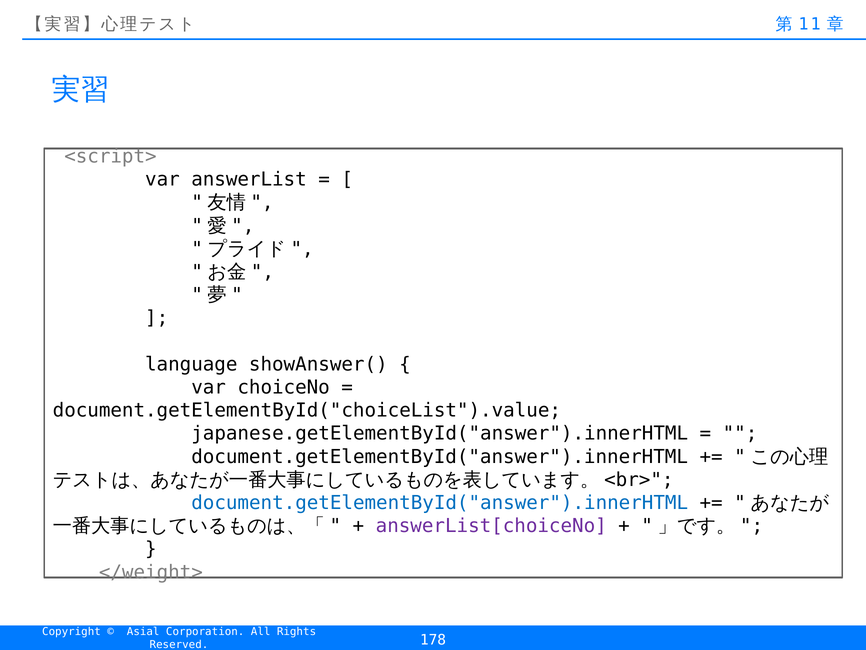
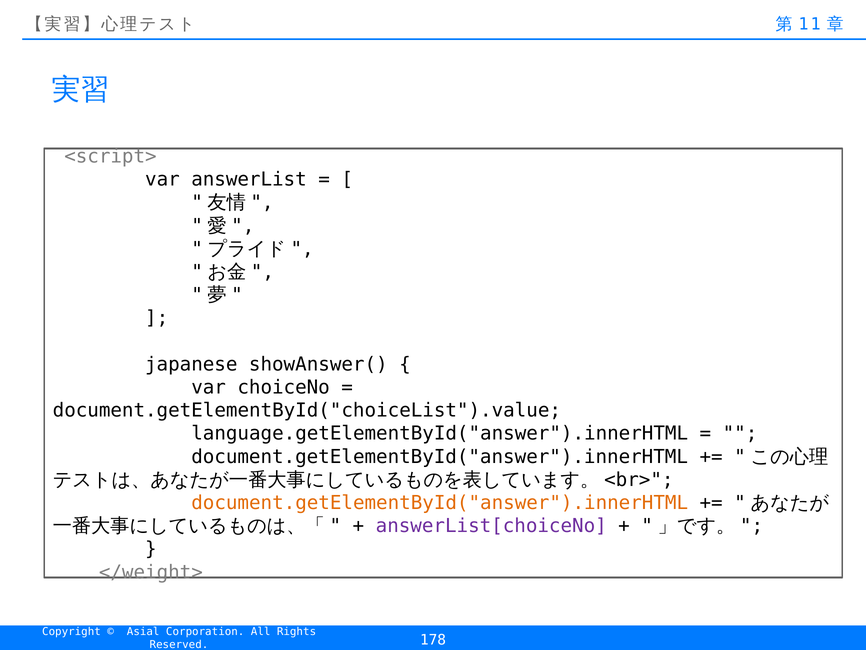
language: language -> japanese
japanese.getElementById("answer").innerHTML: japanese.getElementById("answer").innerHTML -> language.getElementById("answer").innerHTML
document.getElementById("answer").innerHTML at (440, 503) colour: blue -> orange
